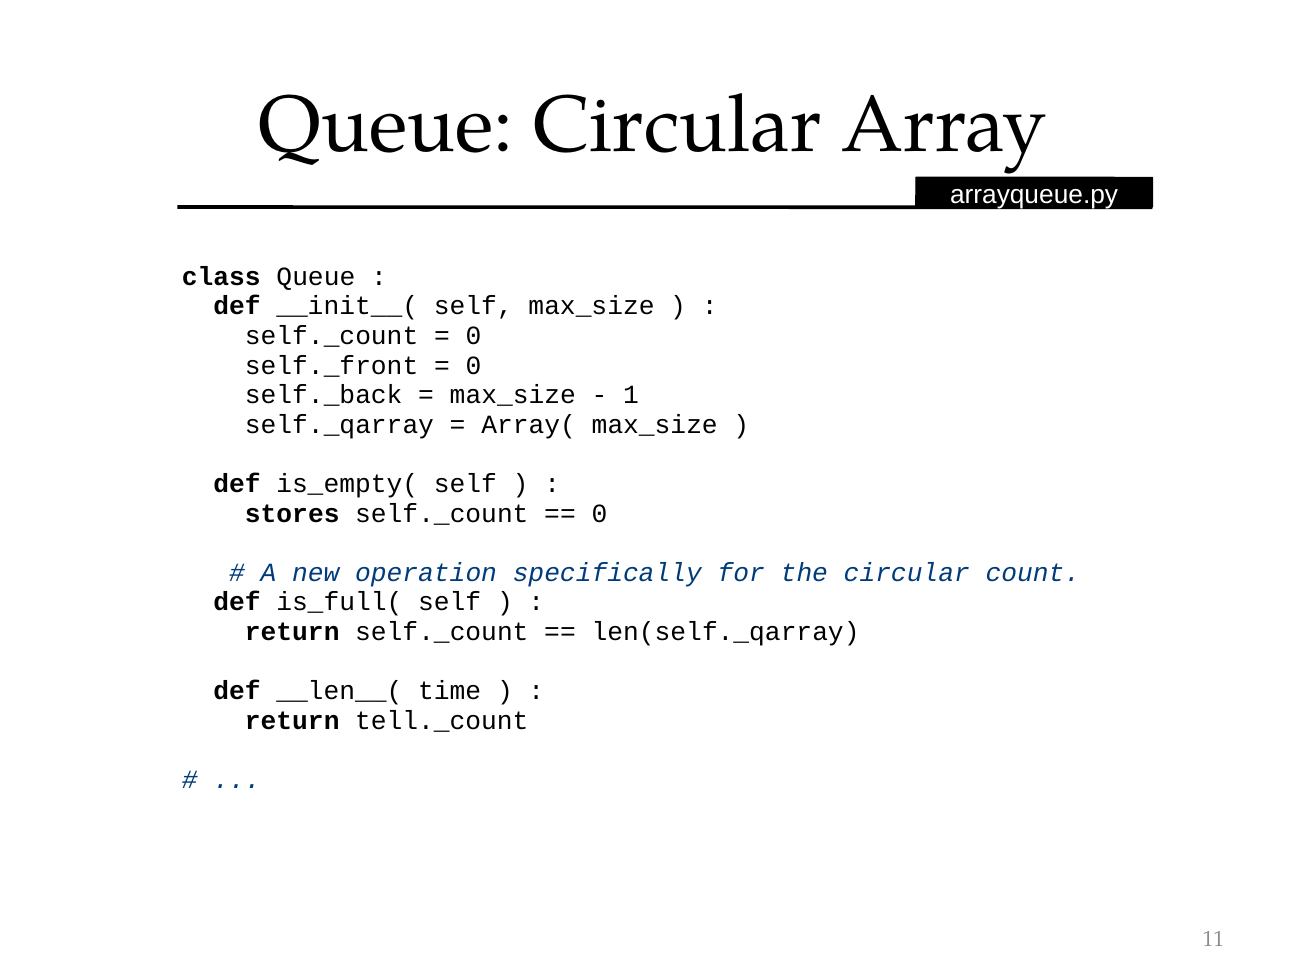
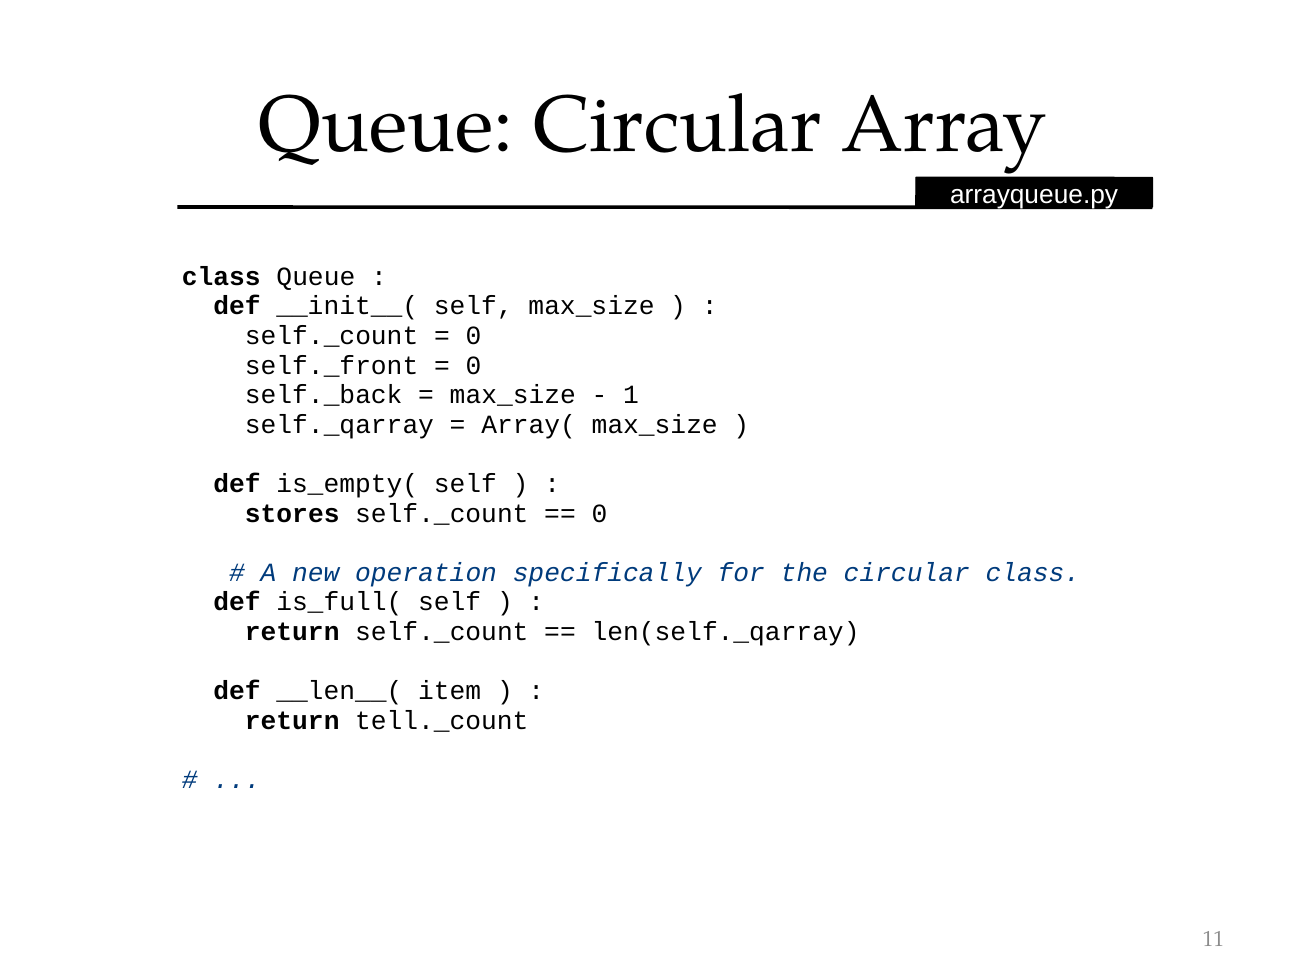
circular count: count -> class
time: time -> item
